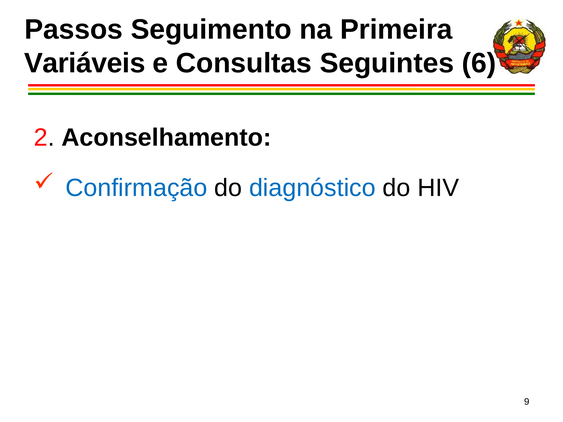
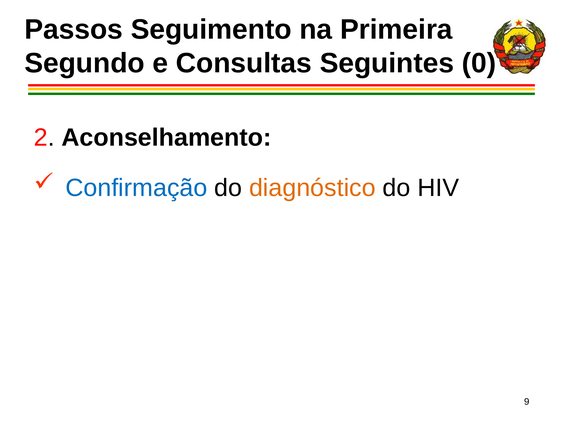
Variáveis: Variáveis -> Segundo
6: 6 -> 0
diagnóstico colour: blue -> orange
